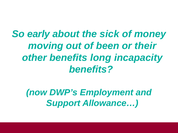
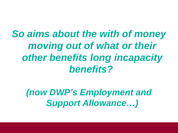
early: early -> aims
sick: sick -> with
been: been -> what
